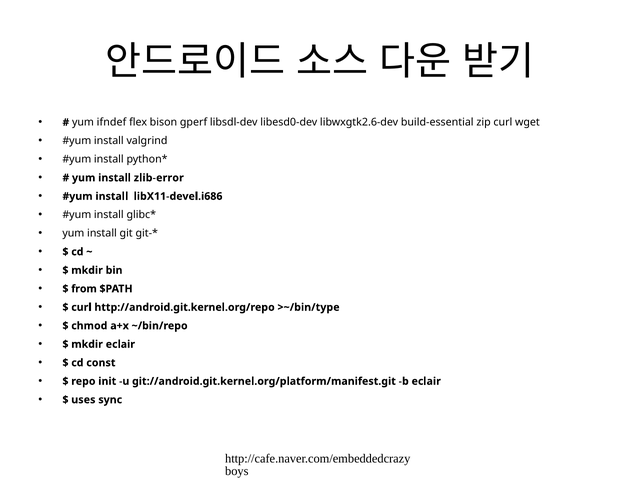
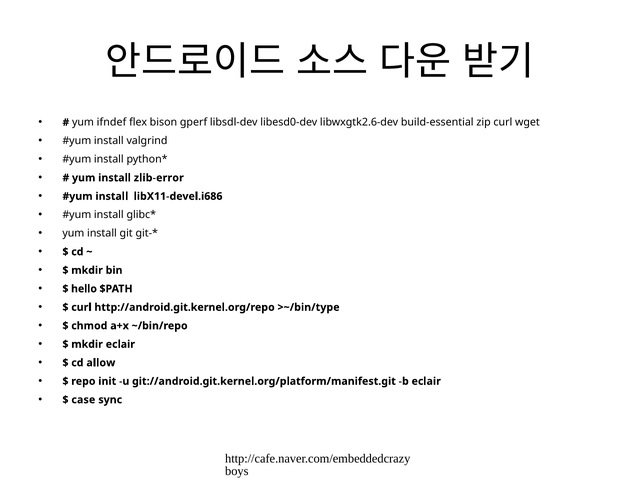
from: from -> hello
const: const -> allow
uses: uses -> case
